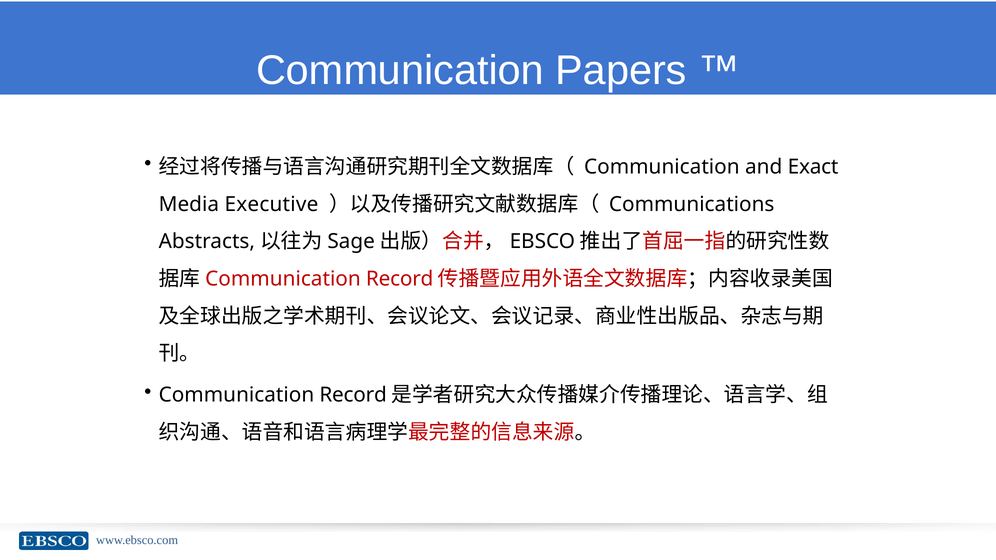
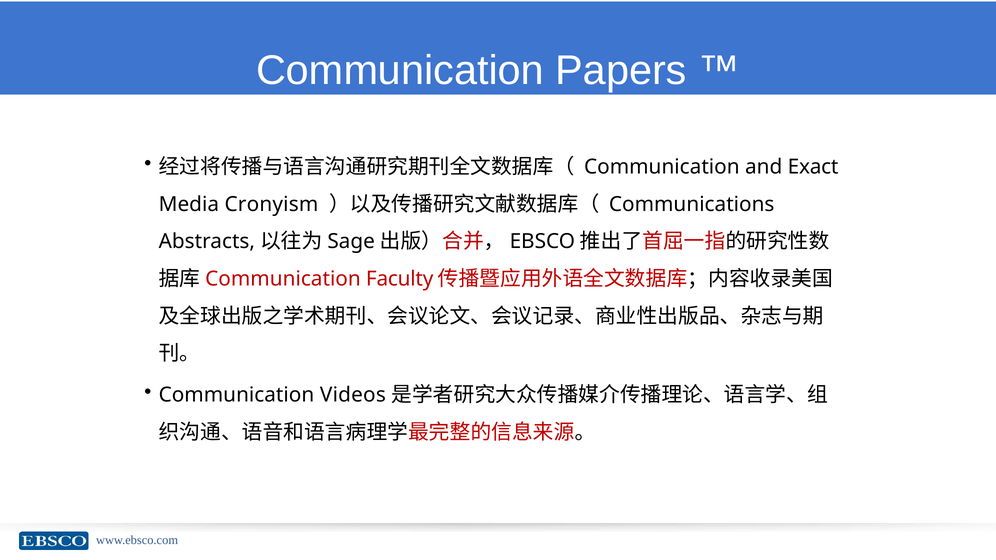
Executive: Executive -> Cronyism
Record at (400, 279): Record -> Faculty
Record at (353, 395): Record -> Videos
